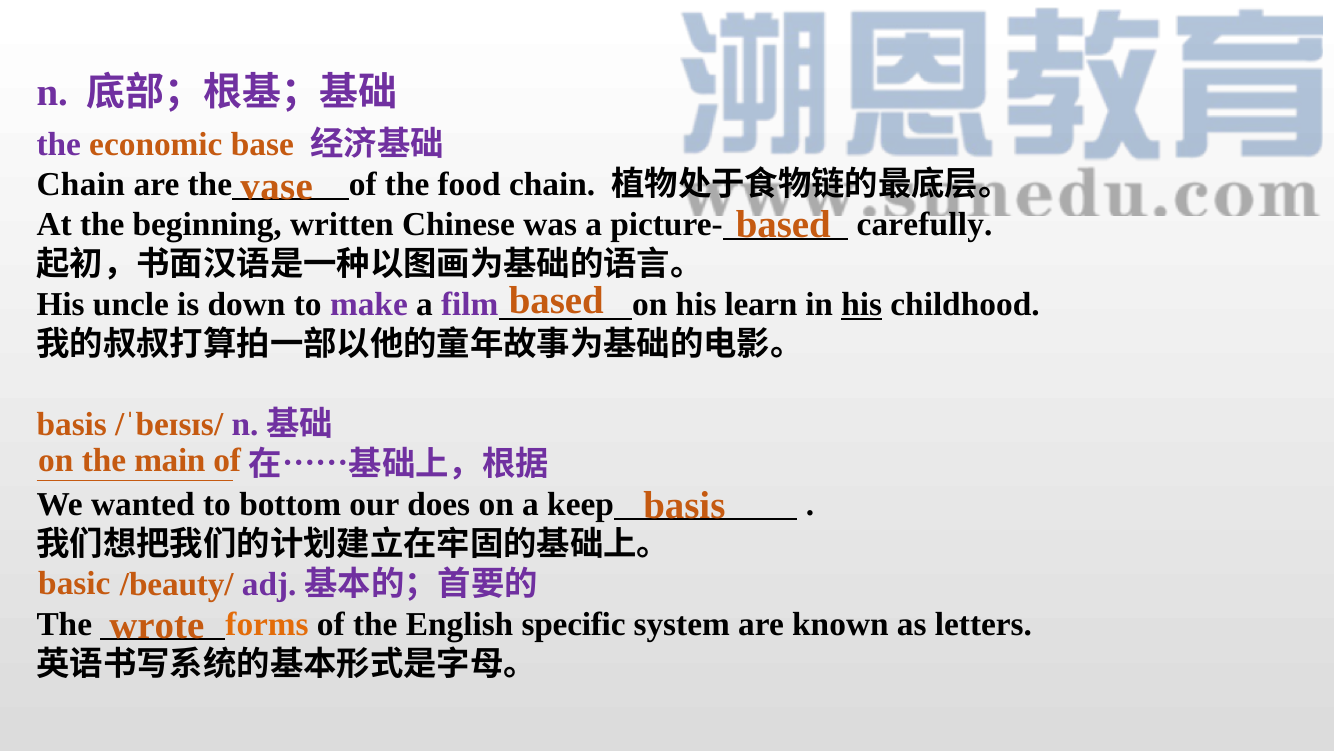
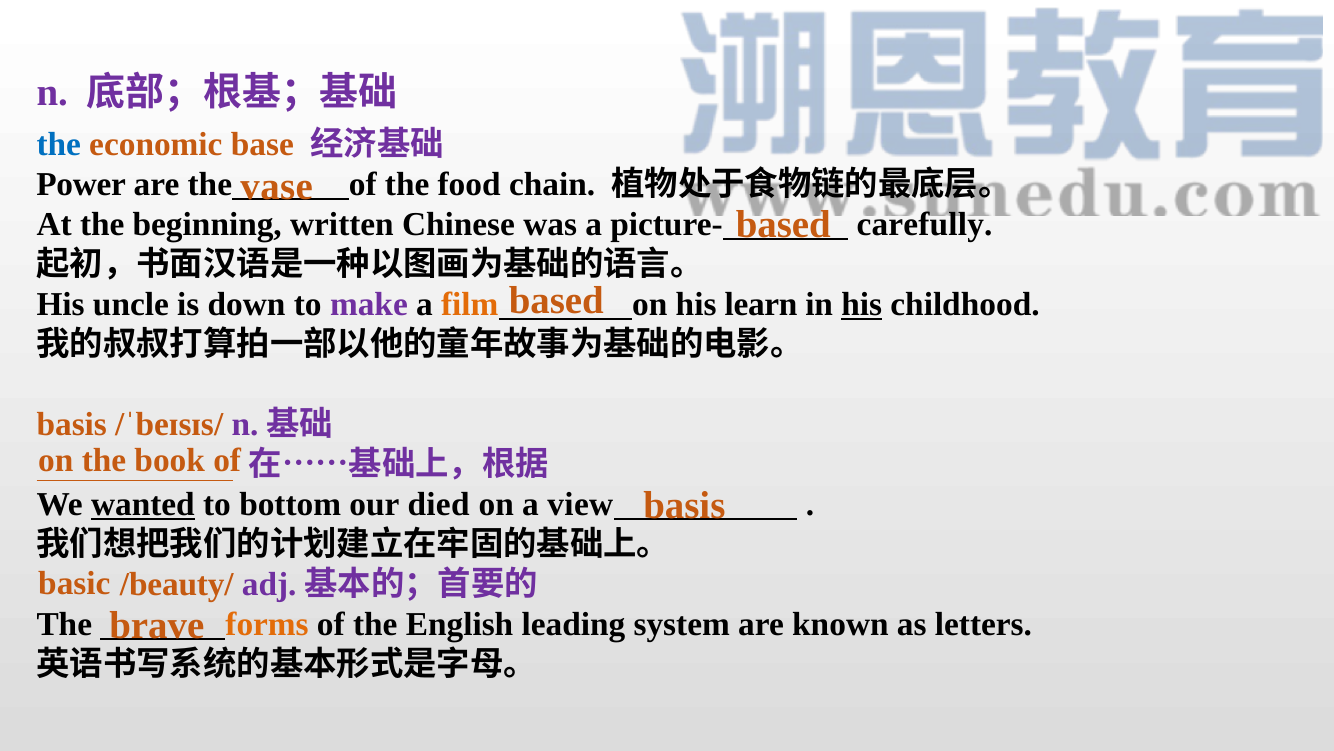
the at (59, 144) colour: purple -> blue
Chain at (81, 184): Chain -> Power
film colour: purple -> orange
main: main -> book
wanted underline: none -> present
does: does -> died
keep: keep -> view
wrote: wrote -> brave
specific: specific -> leading
